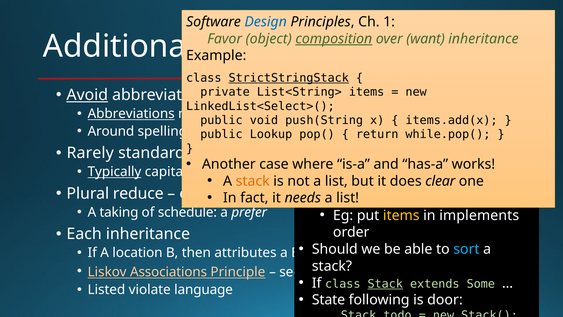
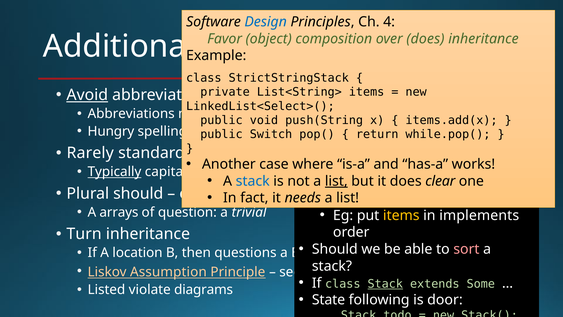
1: 1 -> 4
composition underline: present -> none
over want: want -> does
StrictStringStack underline: present -> none
Abbreviations at (131, 114) underline: present -> none
Around: Around -> Hungry
Lookup: Lookup -> Switch
stack at (253, 181) colour: orange -> blue
list at (336, 181) underline: none -> present
Plural reduce: reduce -> should
taking: taking -> arrays
schedule: schedule -> question
prefer: prefer -> trivial
Each: Each -> Turn
sort at (466, 249) colour: light blue -> pink
attributes: attributes -> questions
Associations: Associations -> Assumption
language: language -> diagrams
